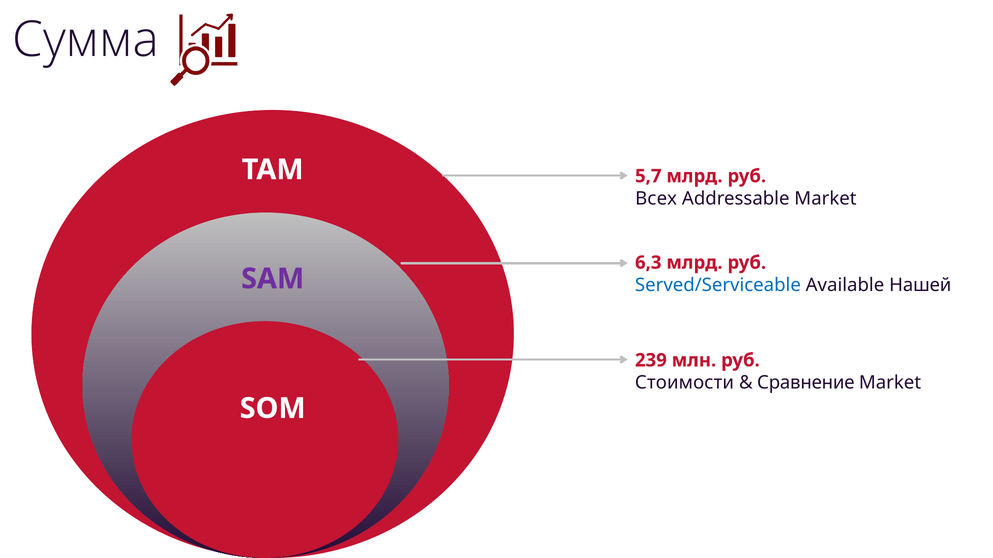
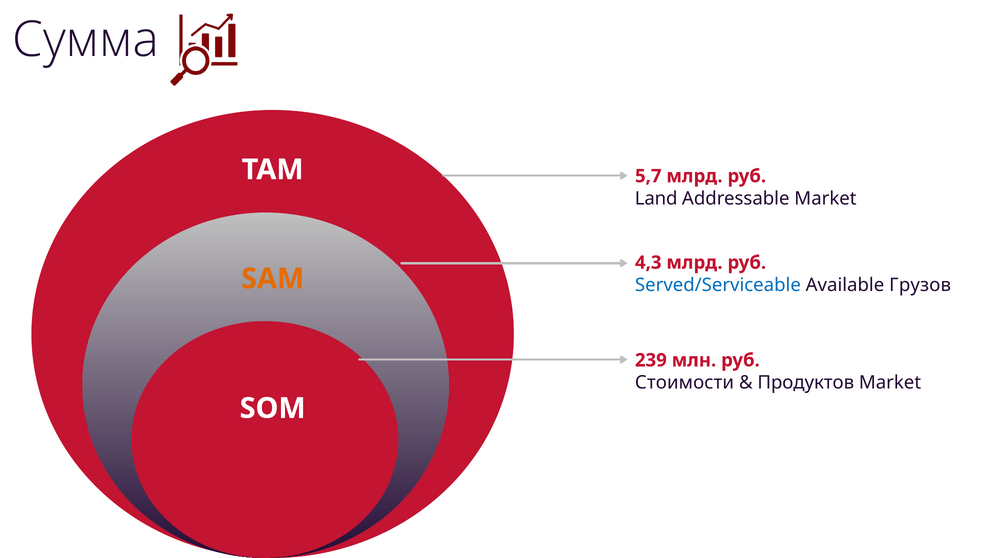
Всех: Всех -> Land
6,3: 6,3 -> 4,3
SAM colour: purple -> orange
Нашей: Нашей -> Грузов
Сравнение: Сравнение -> Продуктов
